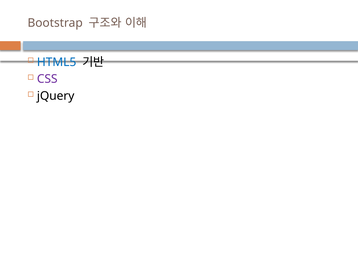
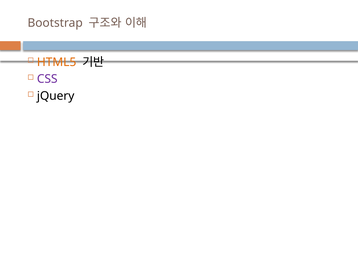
HTML5 colour: blue -> orange
